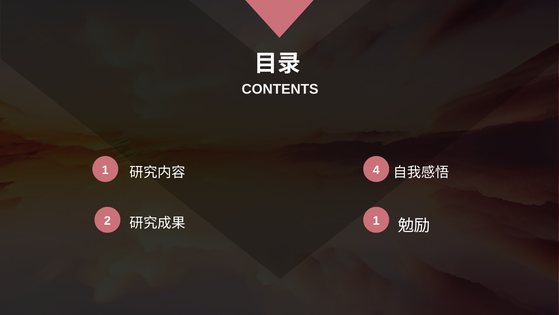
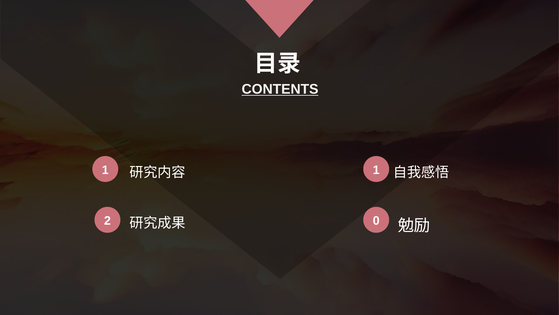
CONTENTS underline: none -> present
4 at (376, 170): 4 -> 1
1 at (376, 220): 1 -> 0
